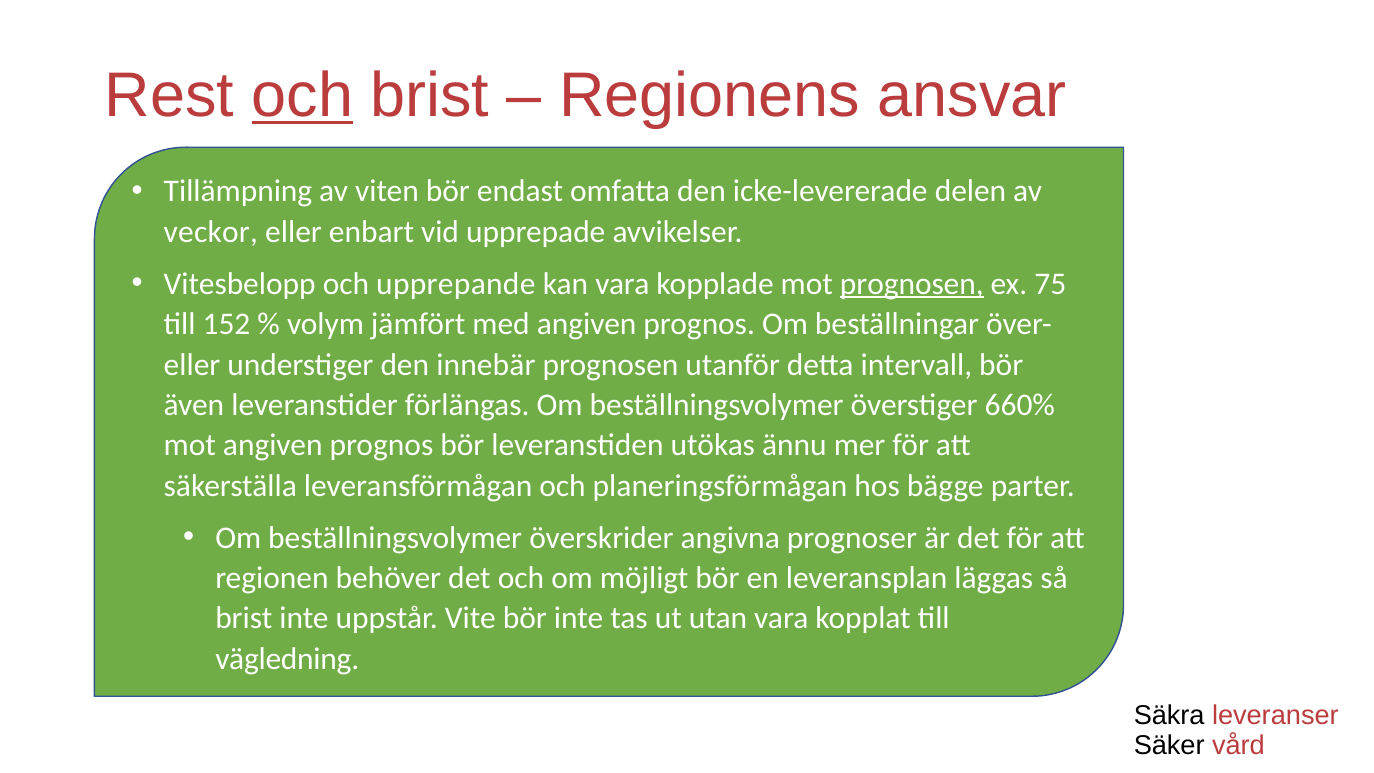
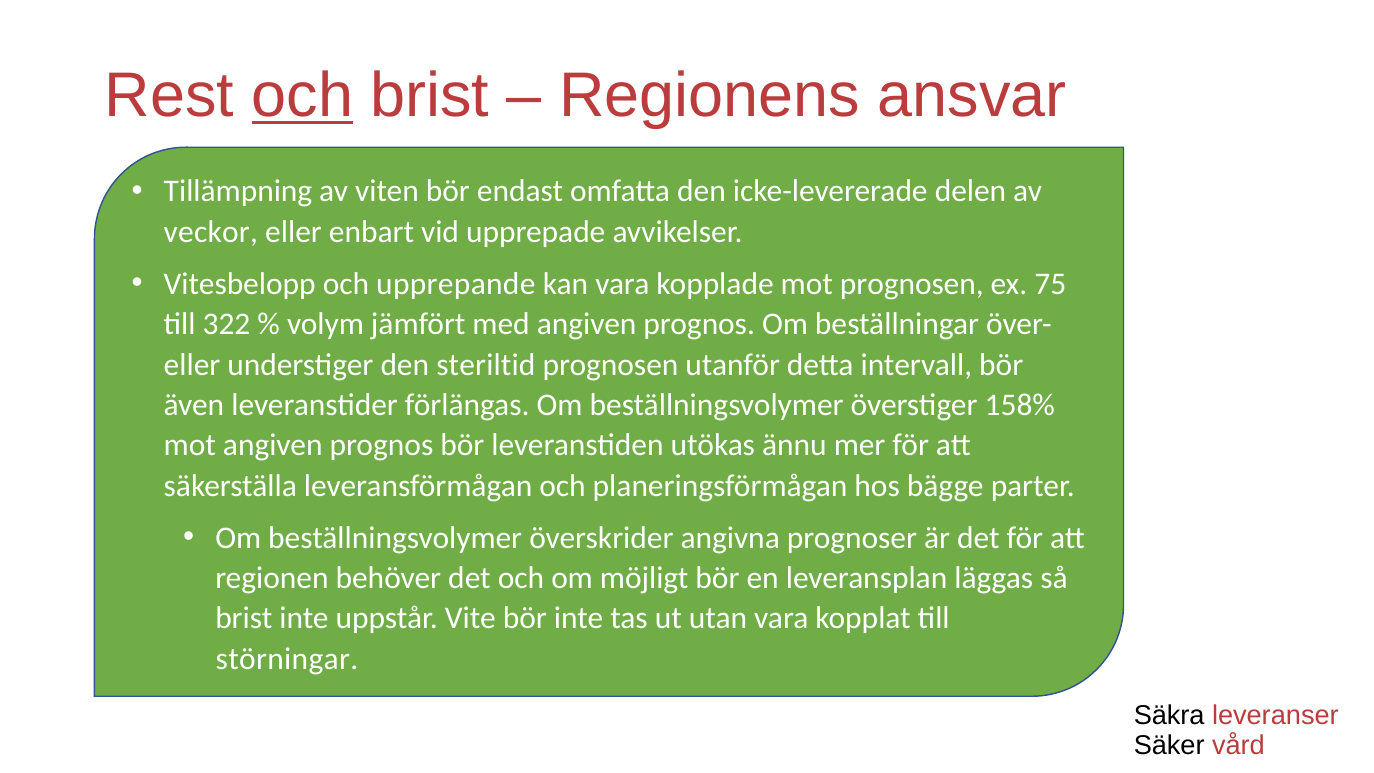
prognosen at (912, 284) underline: present -> none
152: 152 -> 322
innebär: innebär -> steriltid
660%: 660% -> 158%
vägledning: vägledning -> störningar
